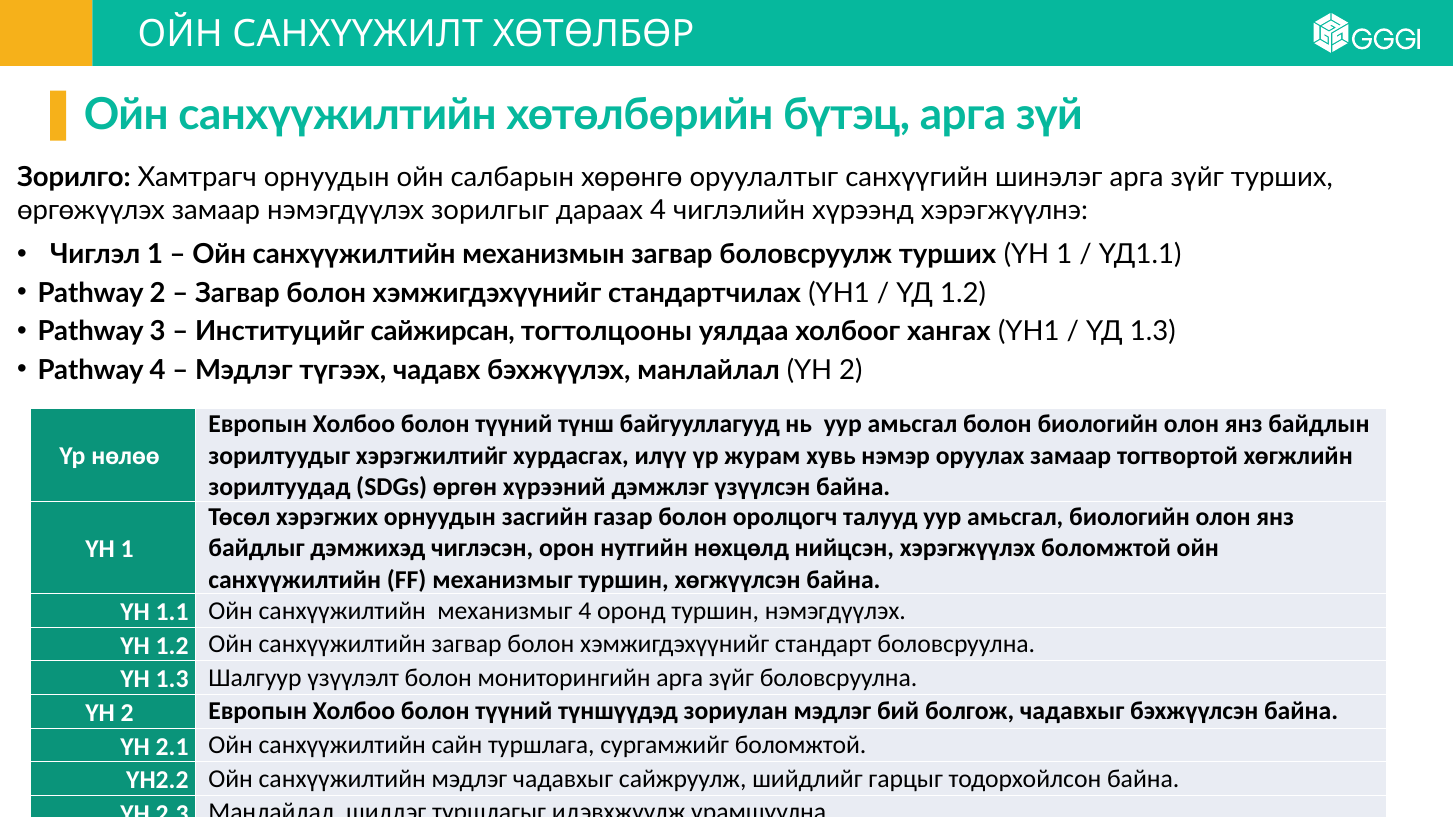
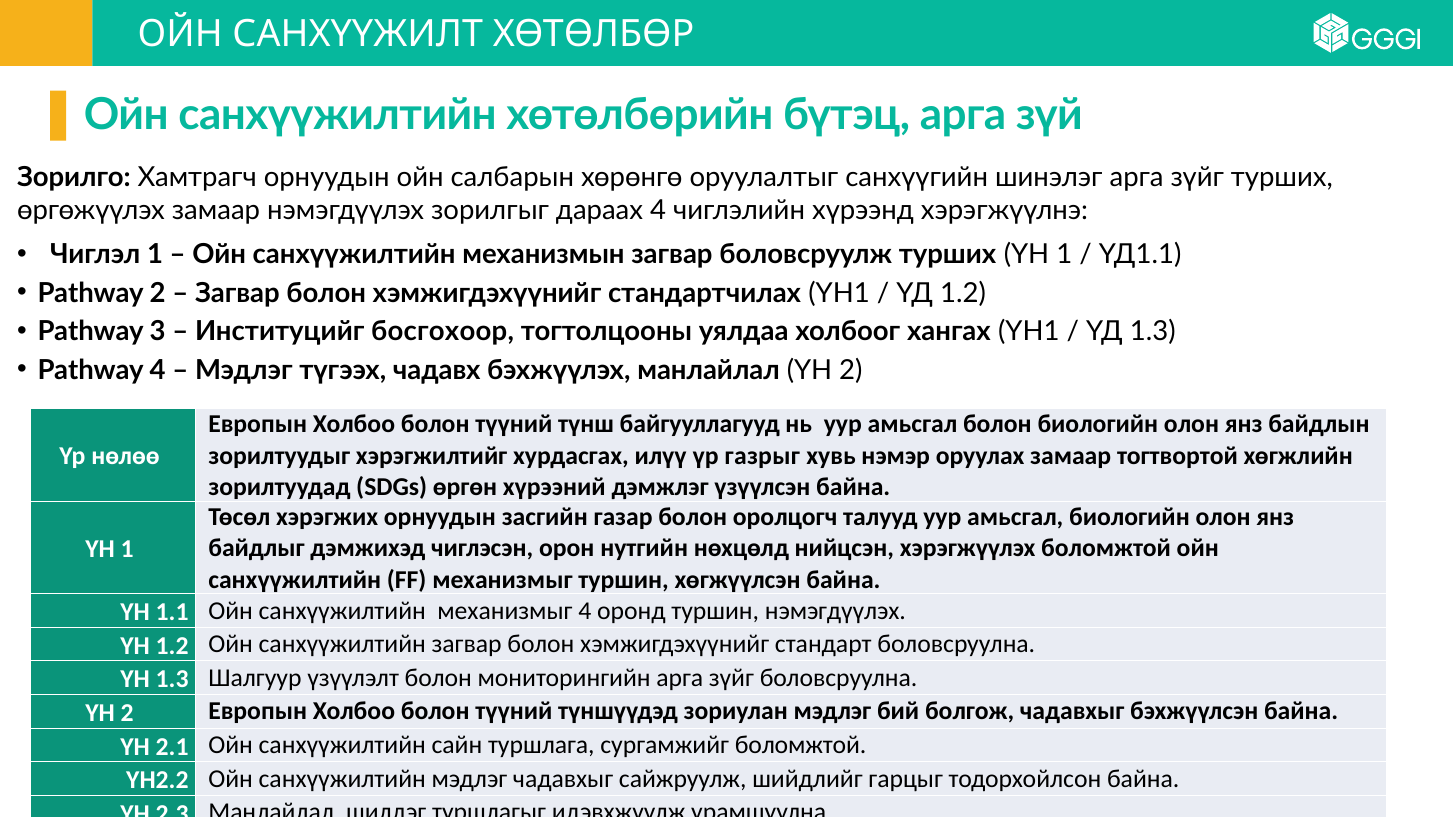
сайжирсан: сайжирсан -> босгохоор
журам: журам -> газрыг
